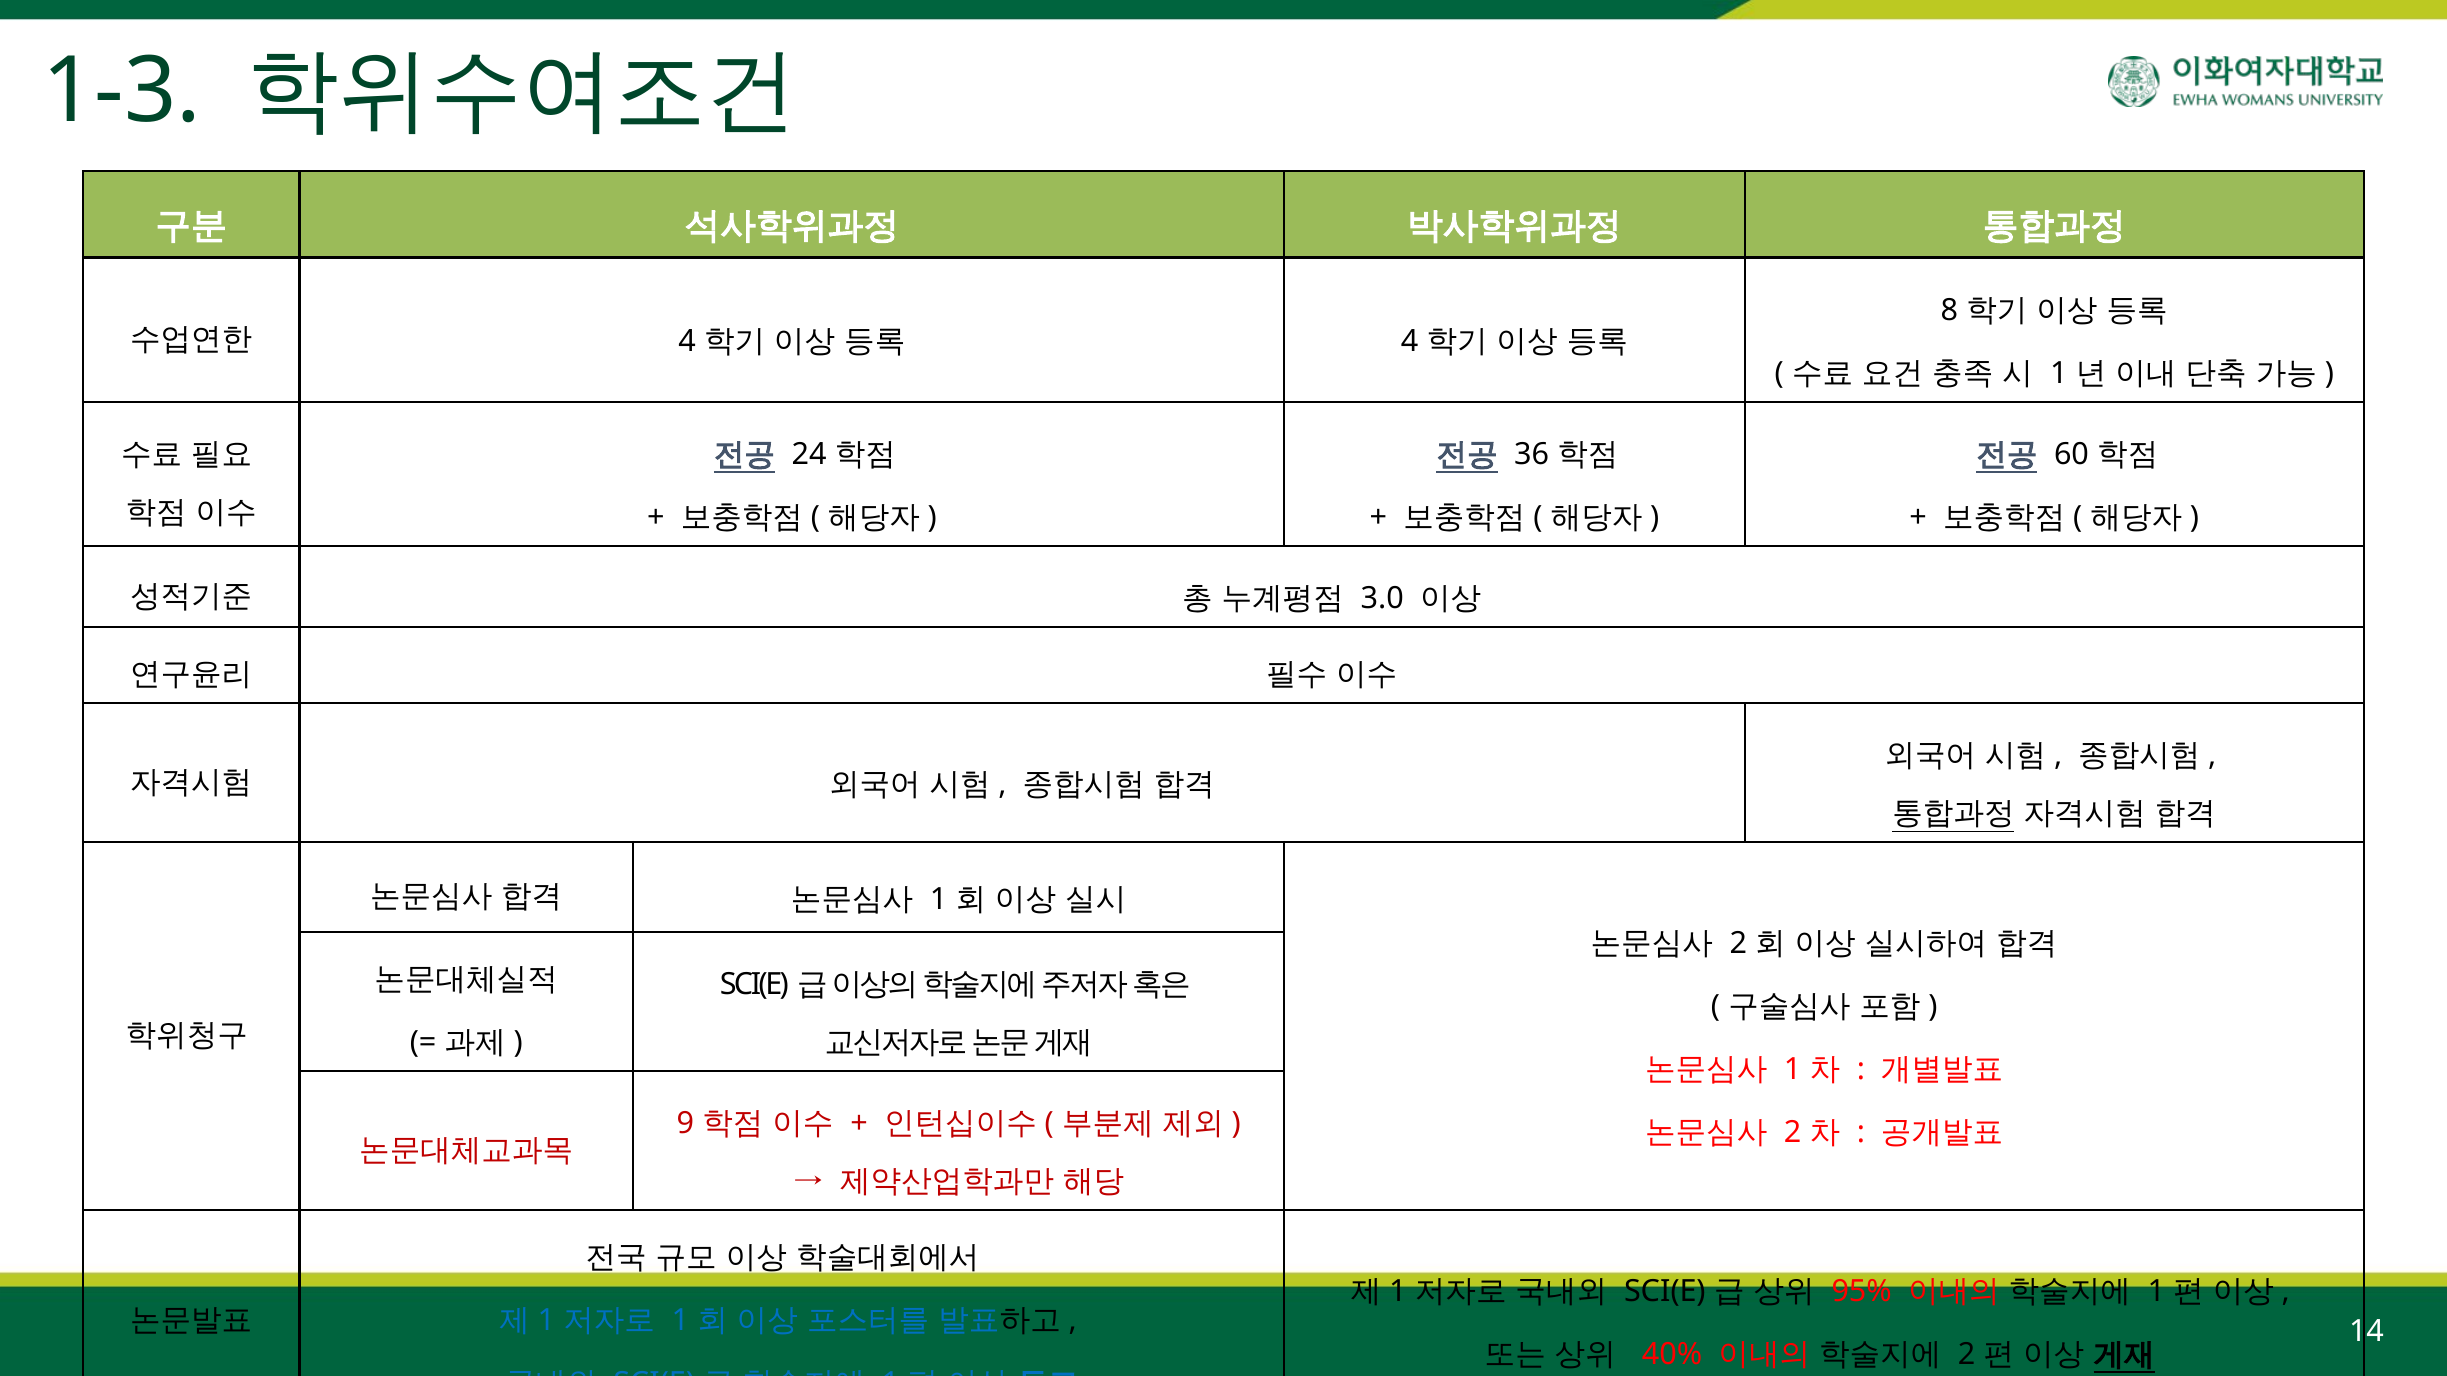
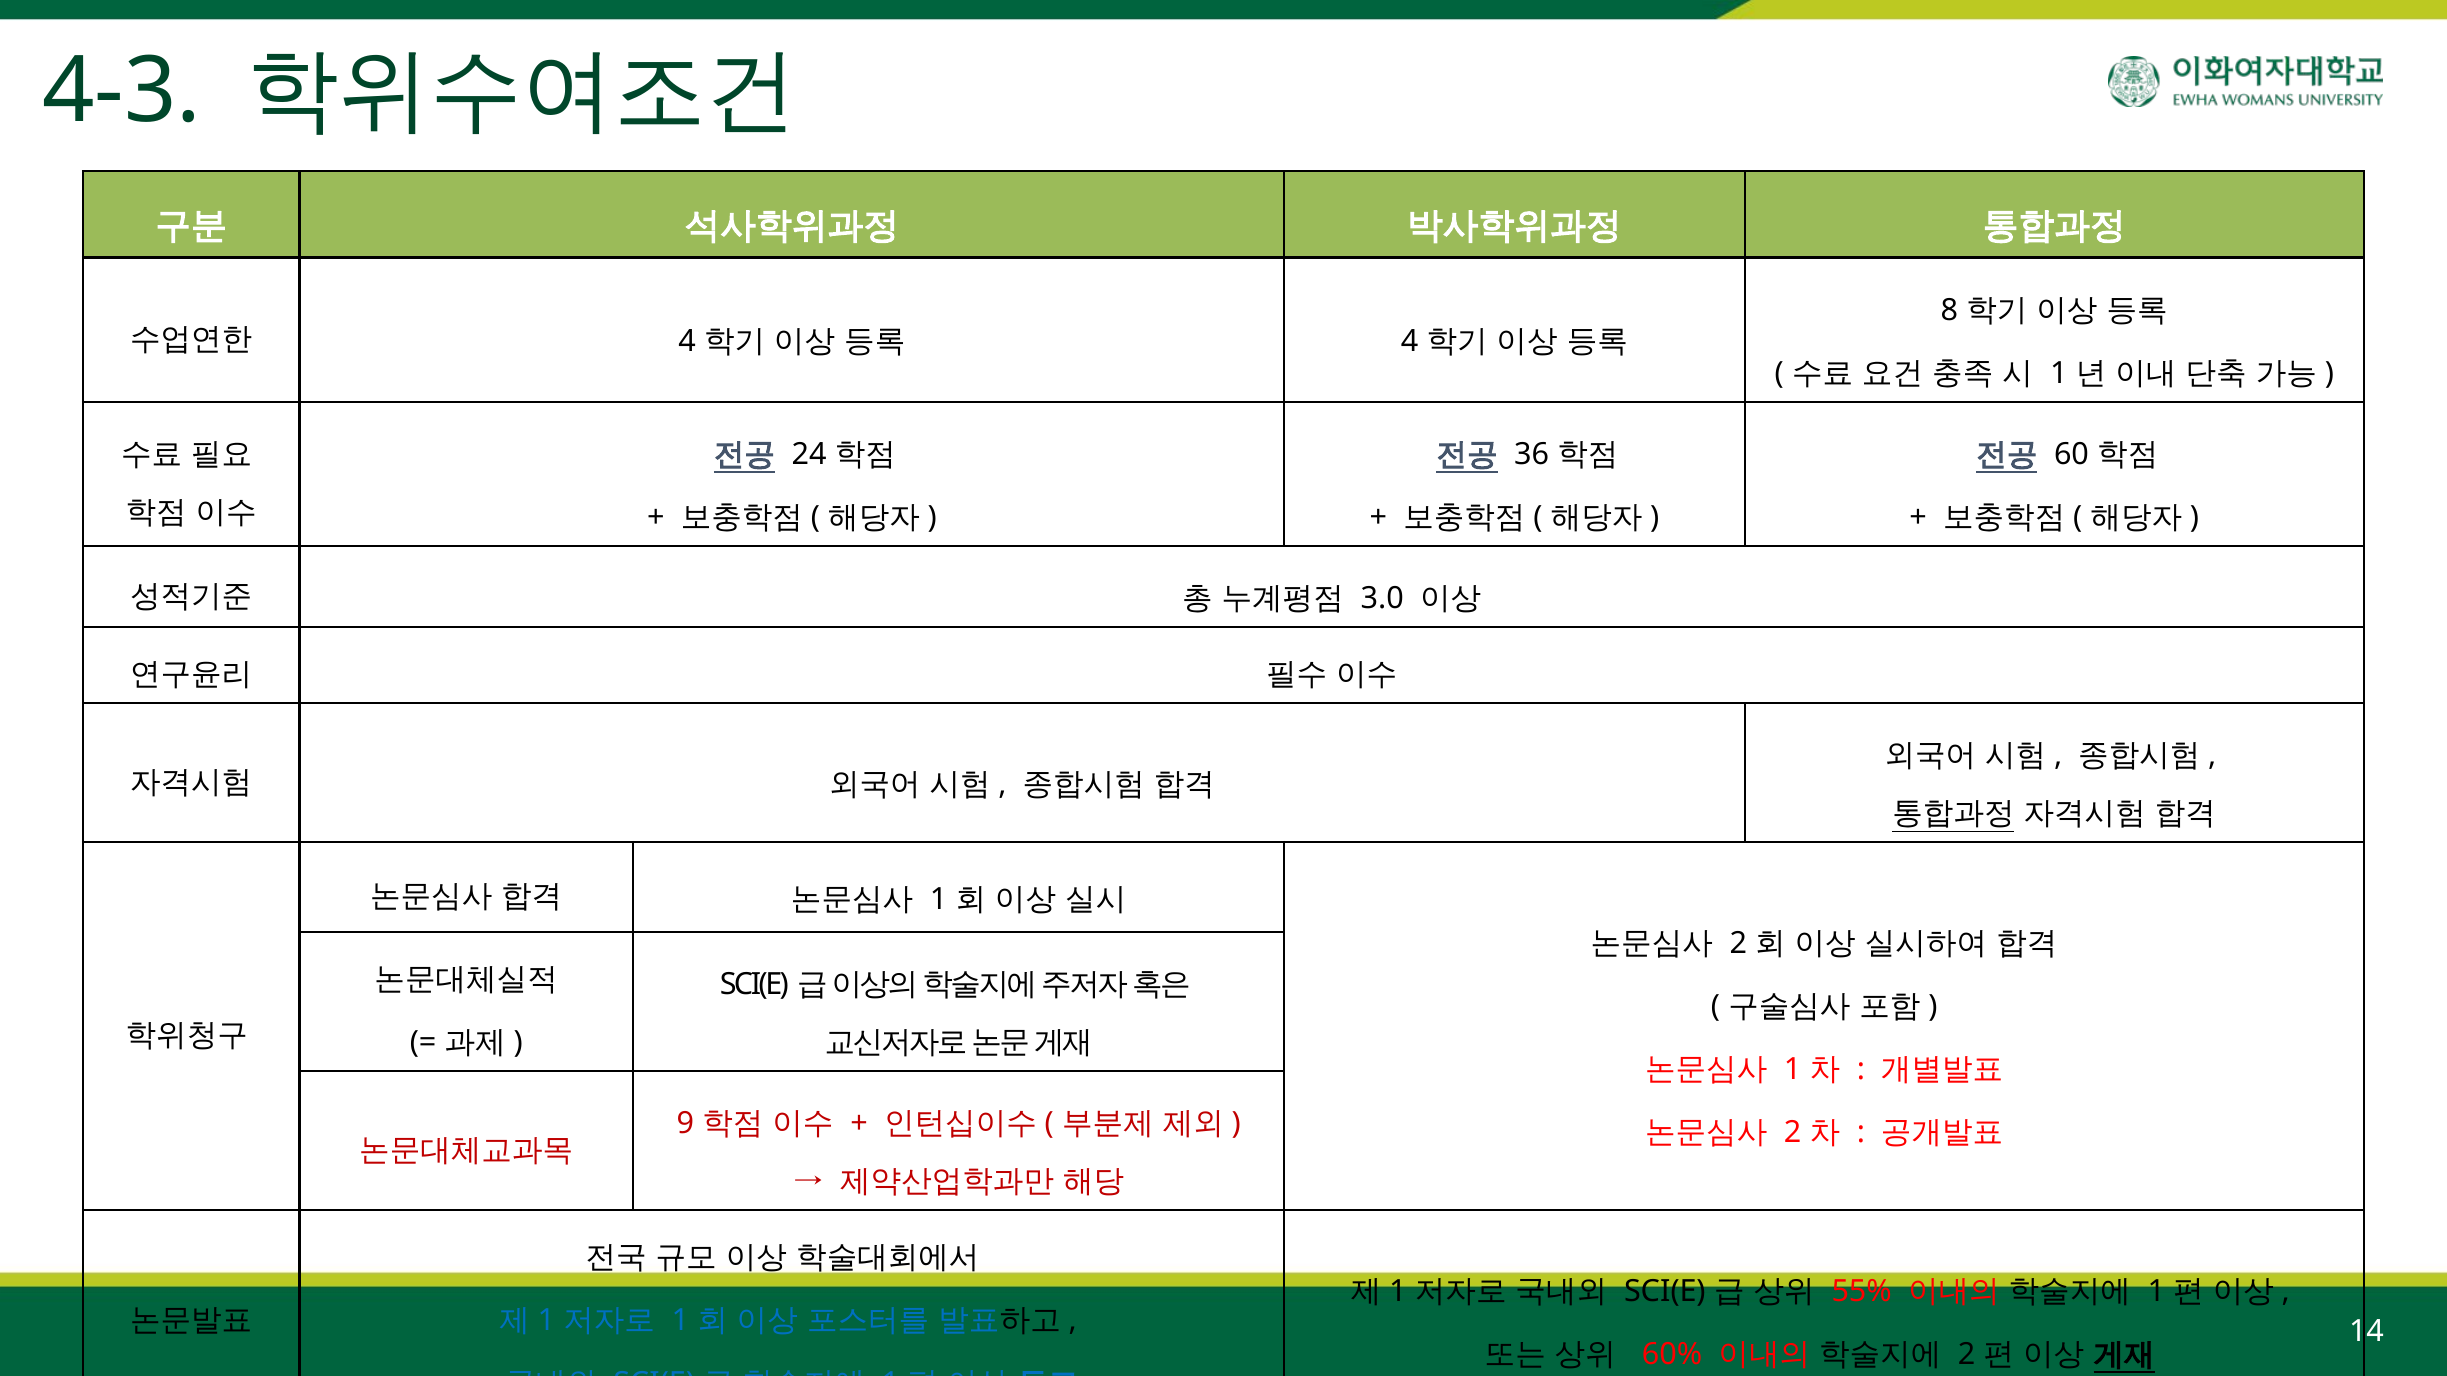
1-3: 1-3 -> 4-3
95%: 95% -> 55%
40%: 40% -> 60%
